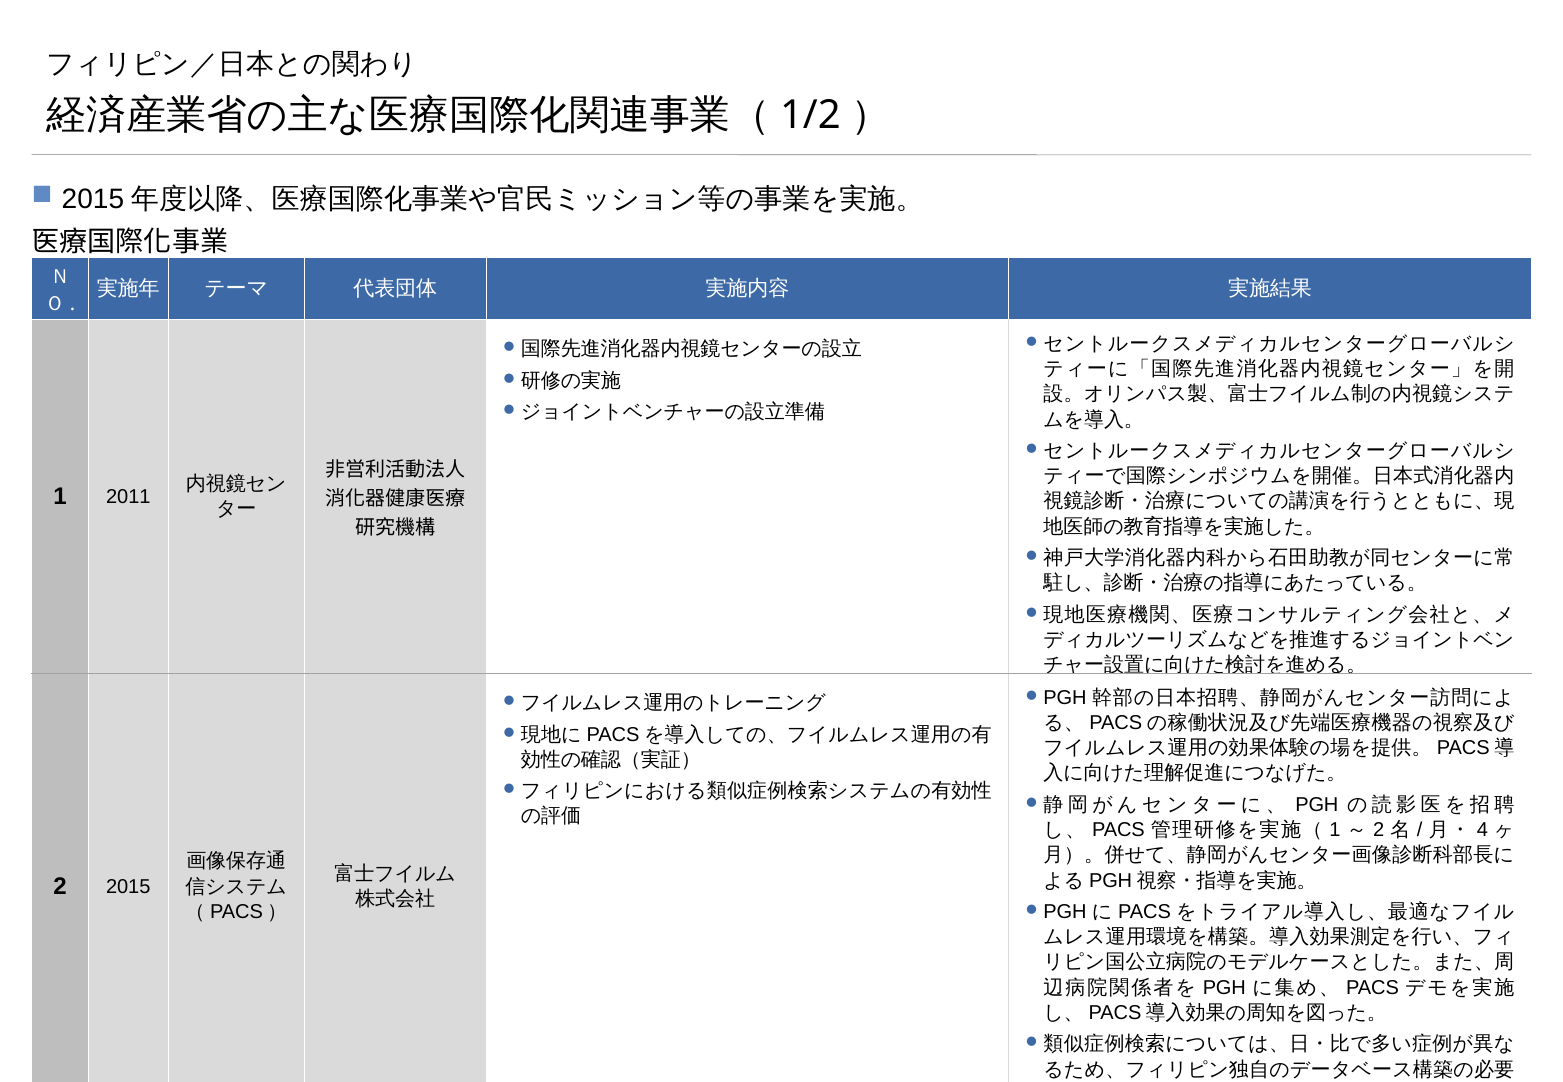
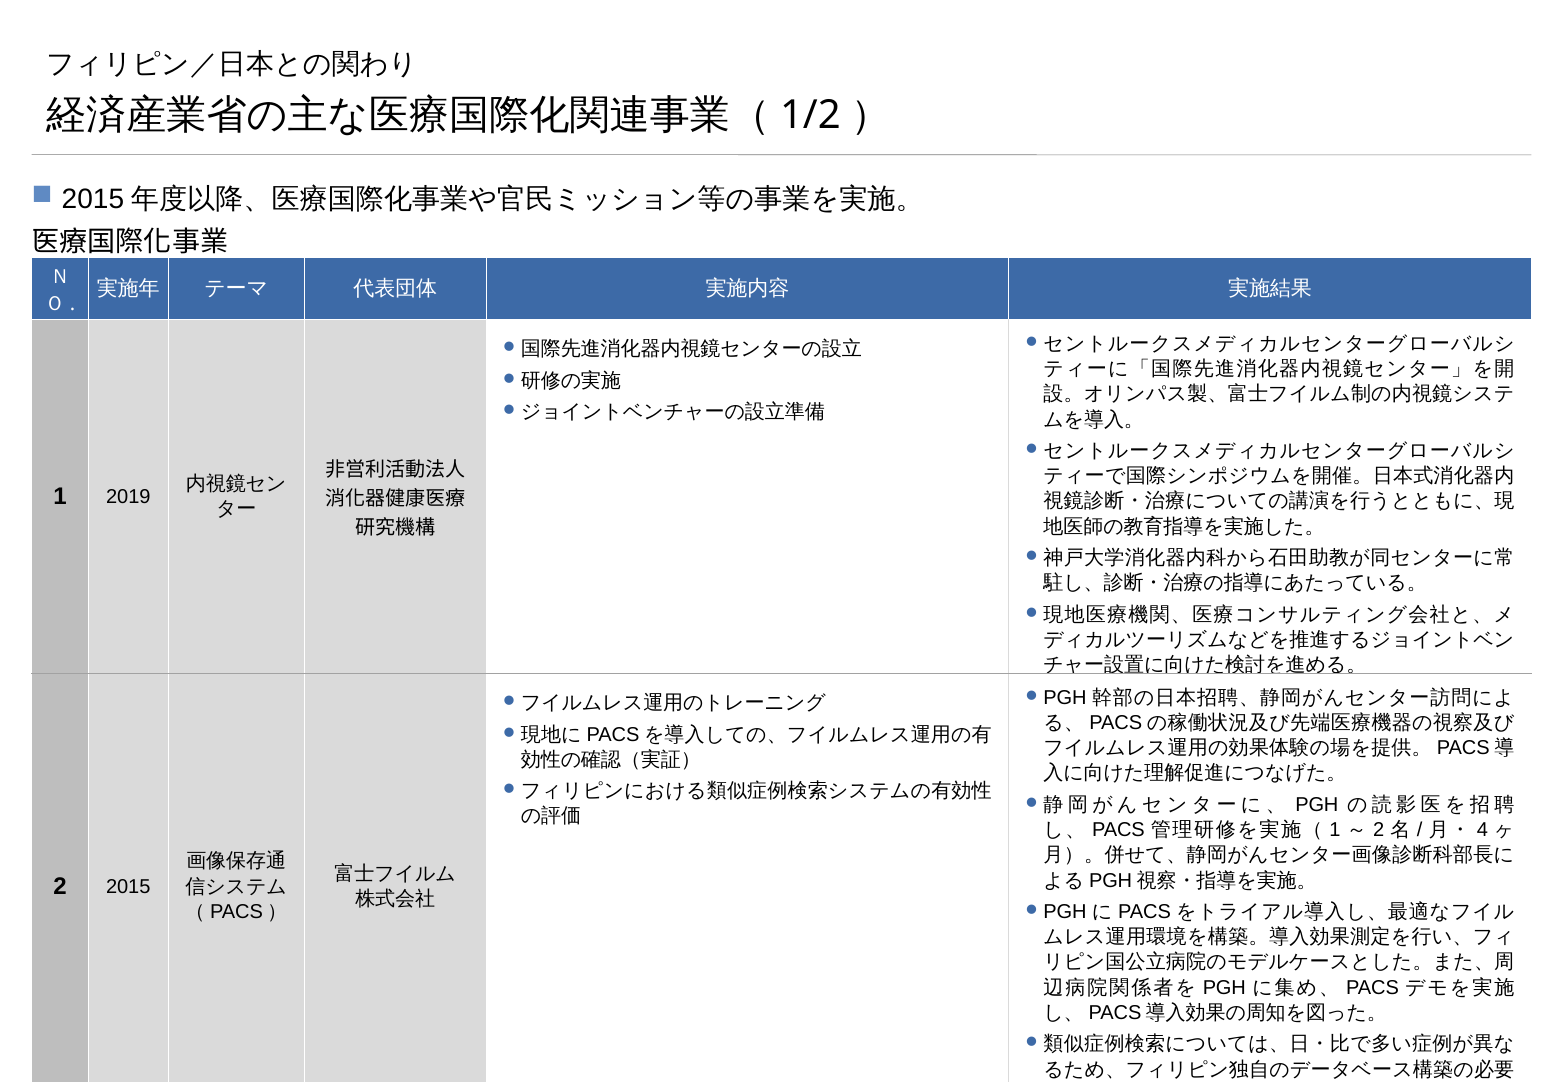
2011: 2011 -> 2019
